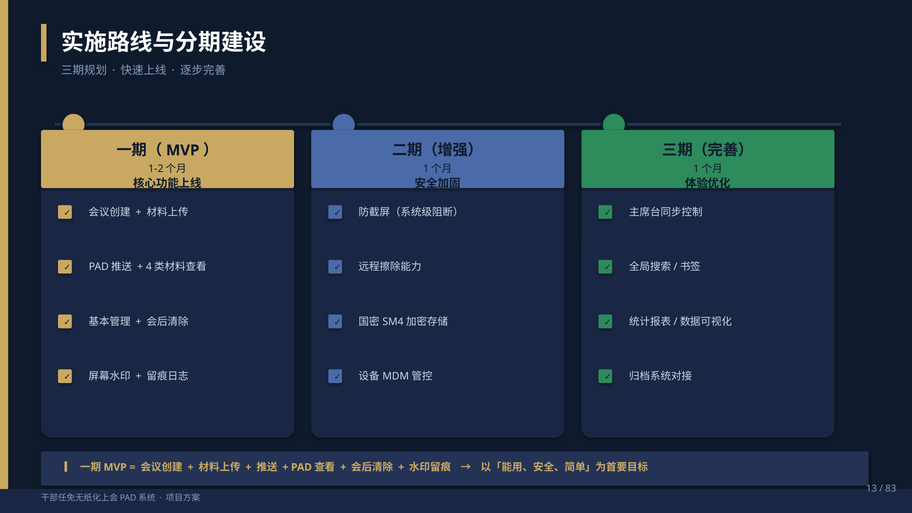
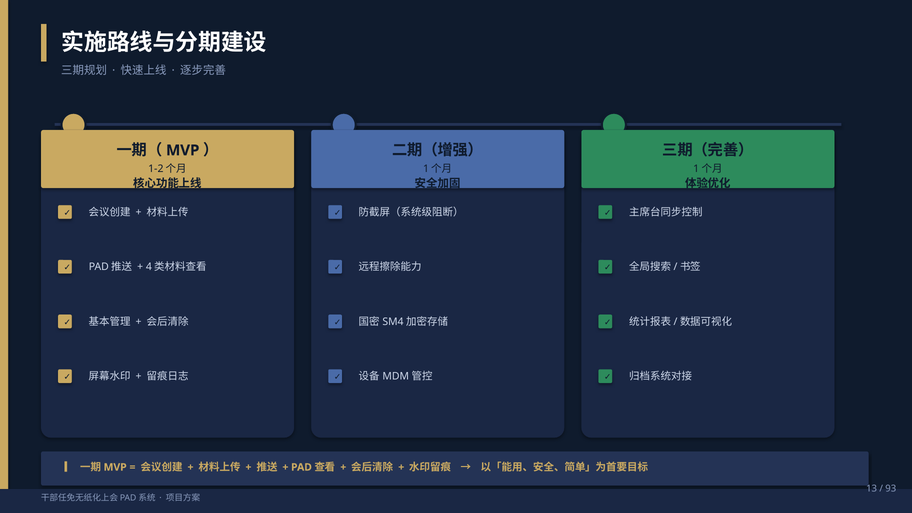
83: 83 -> 93
